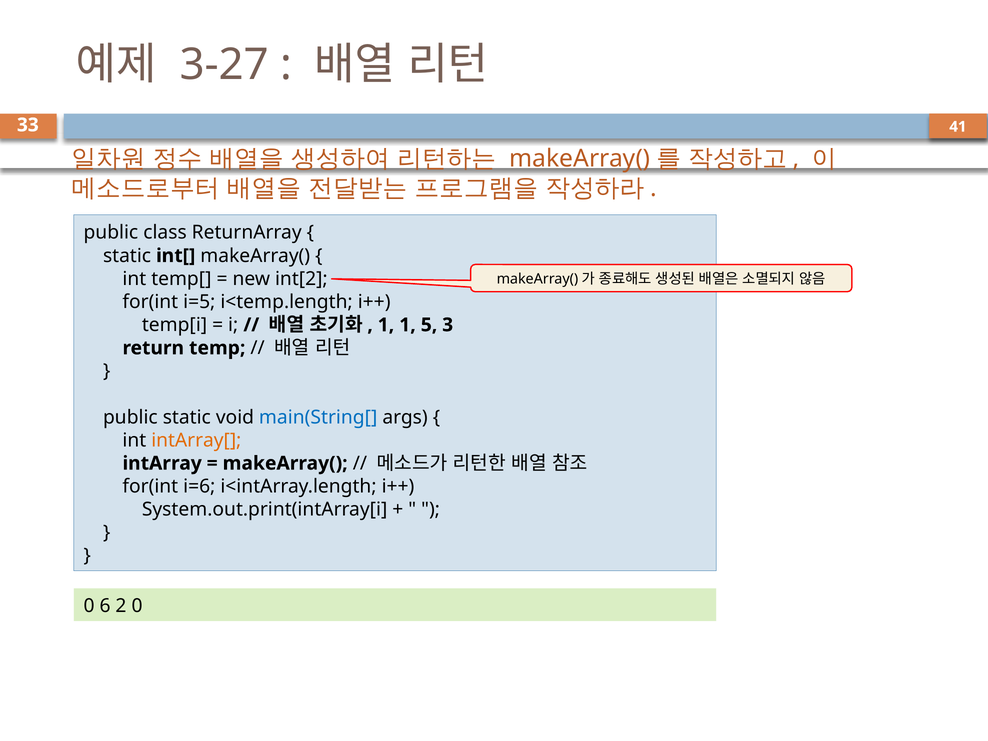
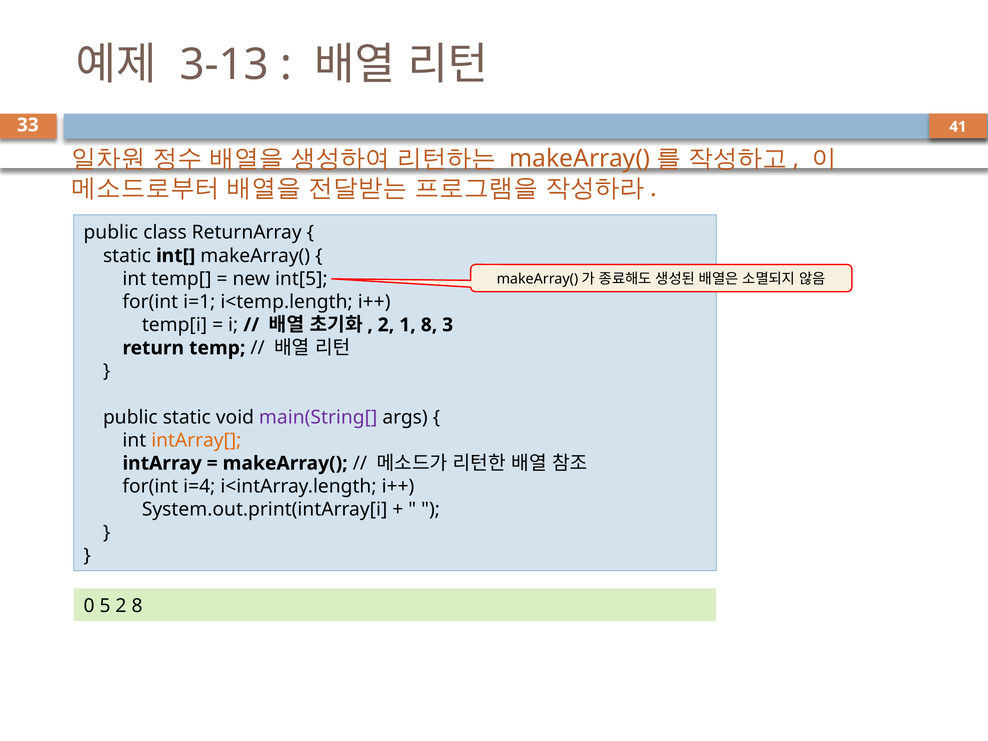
3-27: 3-27 -> 3-13
int[2: int[2 -> int[5
i=5: i=5 -> i=1
1 at (386, 325): 1 -> 2
1 5: 5 -> 8
main(String[ colour: blue -> purple
i=6: i=6 -> i=4
6: 6 -> 5
2 0: 0 -> 8
